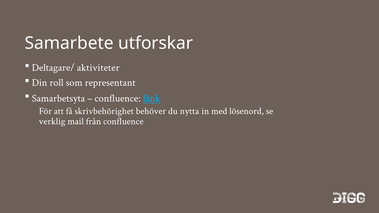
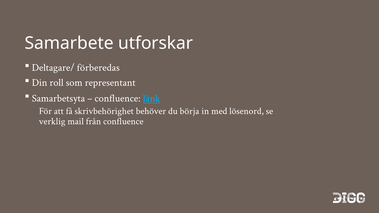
aktiviteter: aktiviteter -> förberedas
nytta: nytta -> börja
